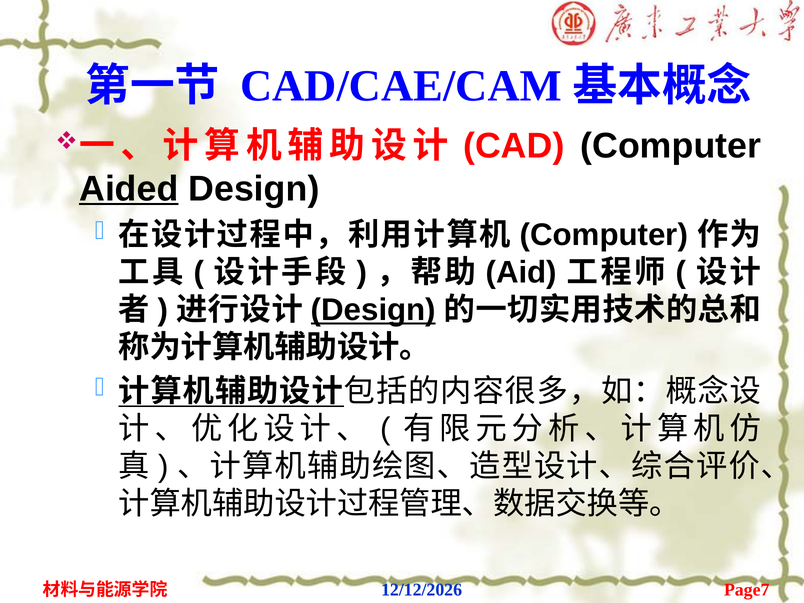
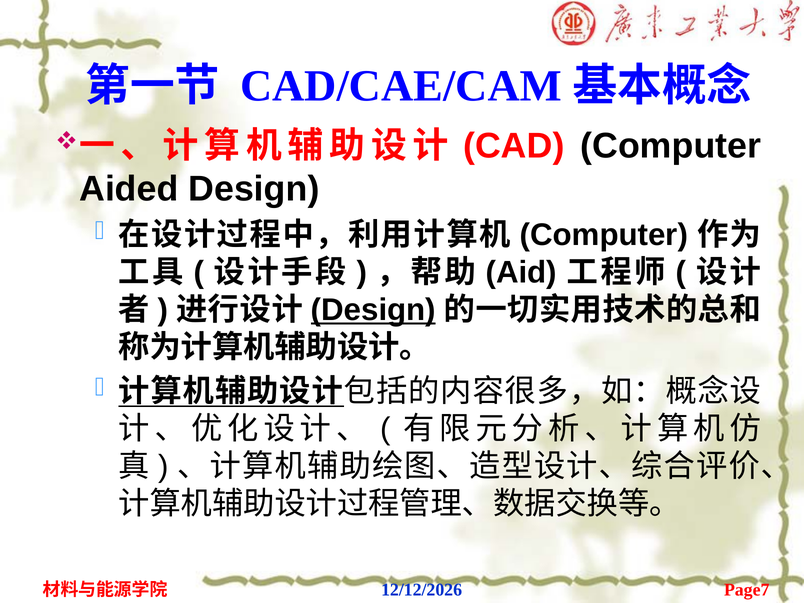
Aided underline: present -> none
